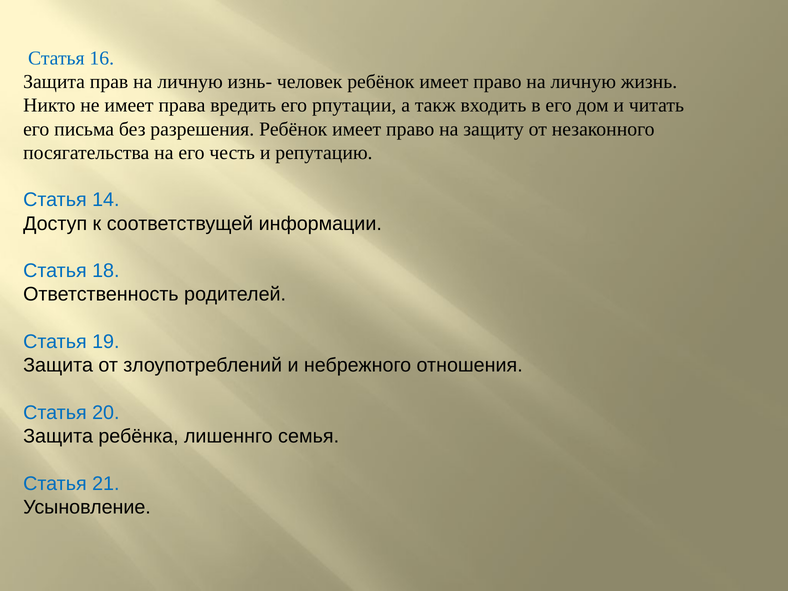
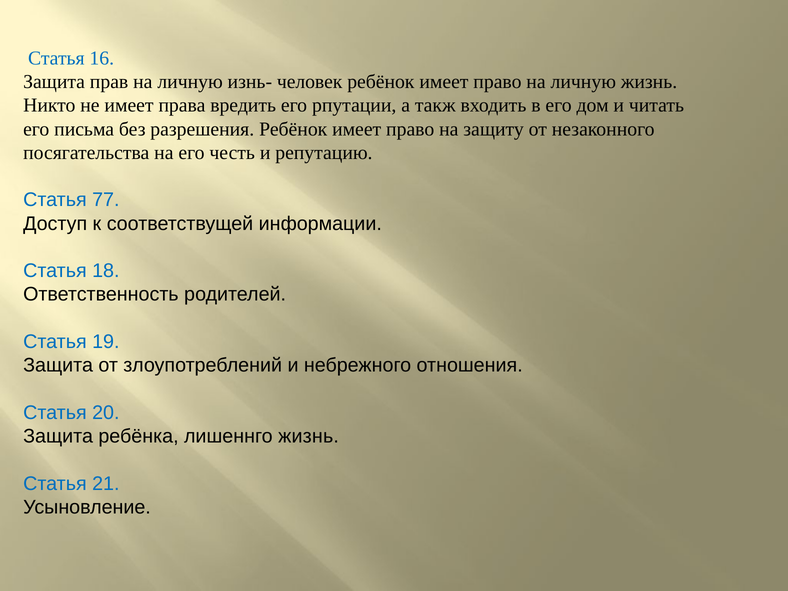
14: 14 -> 77
лишеннго семья: семья -> жизнь
